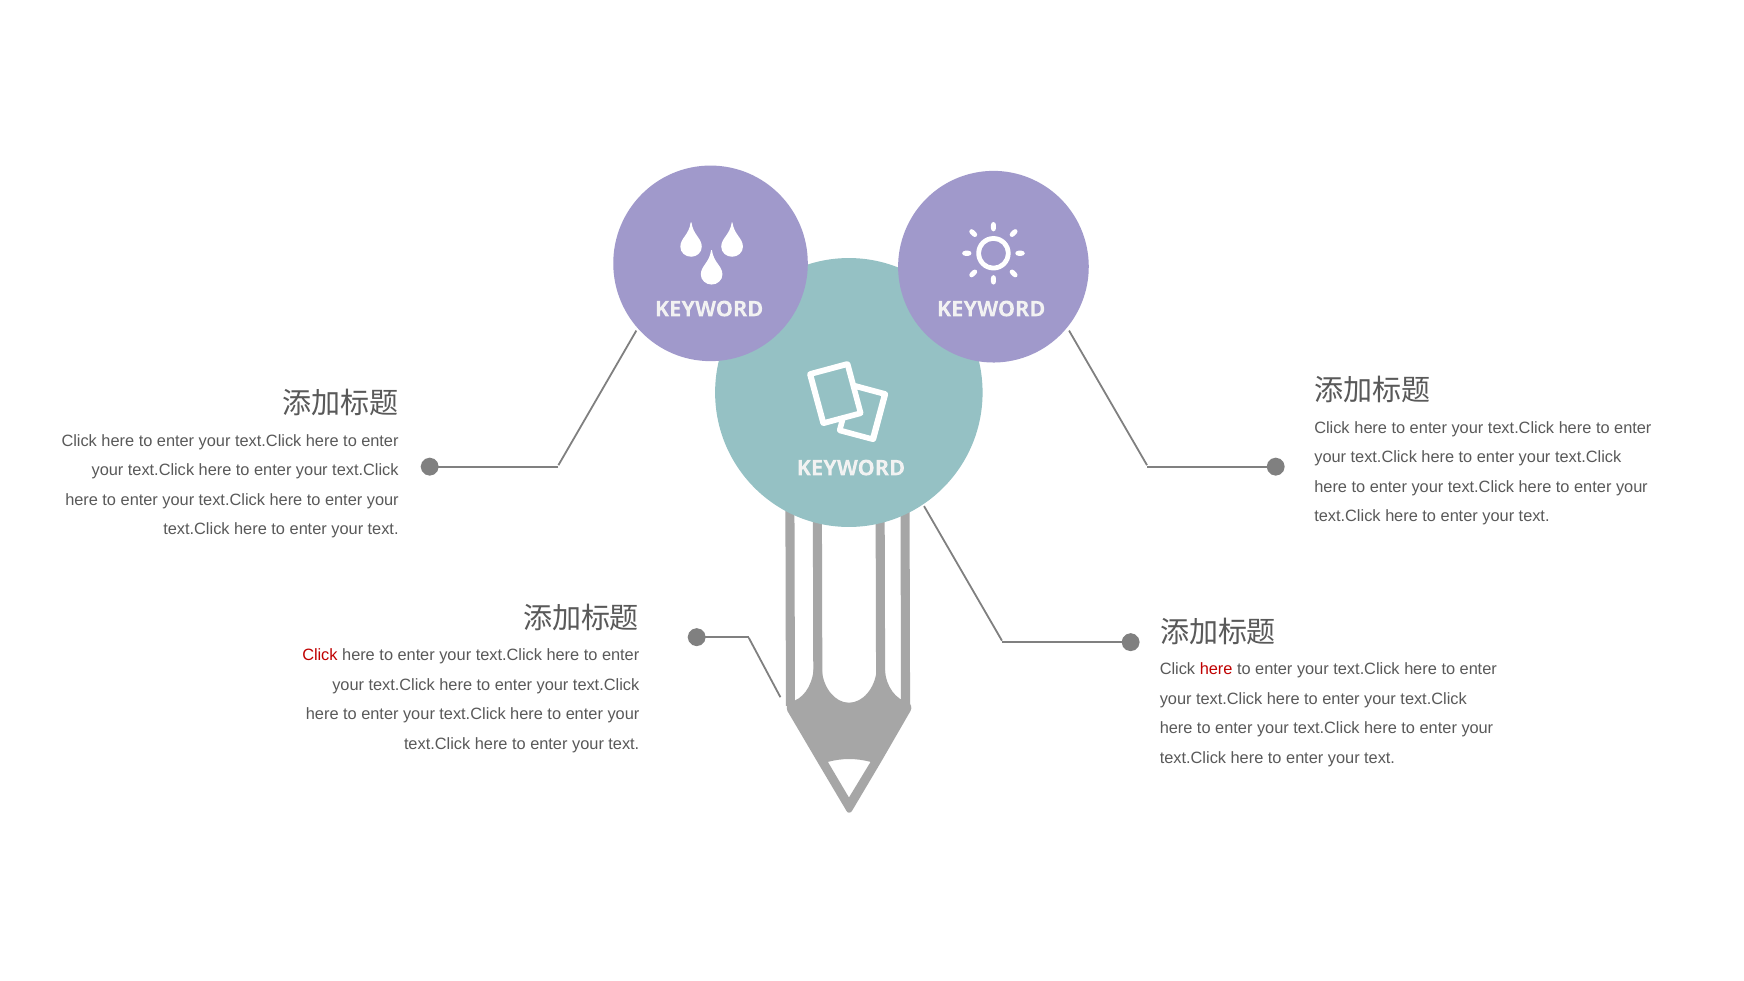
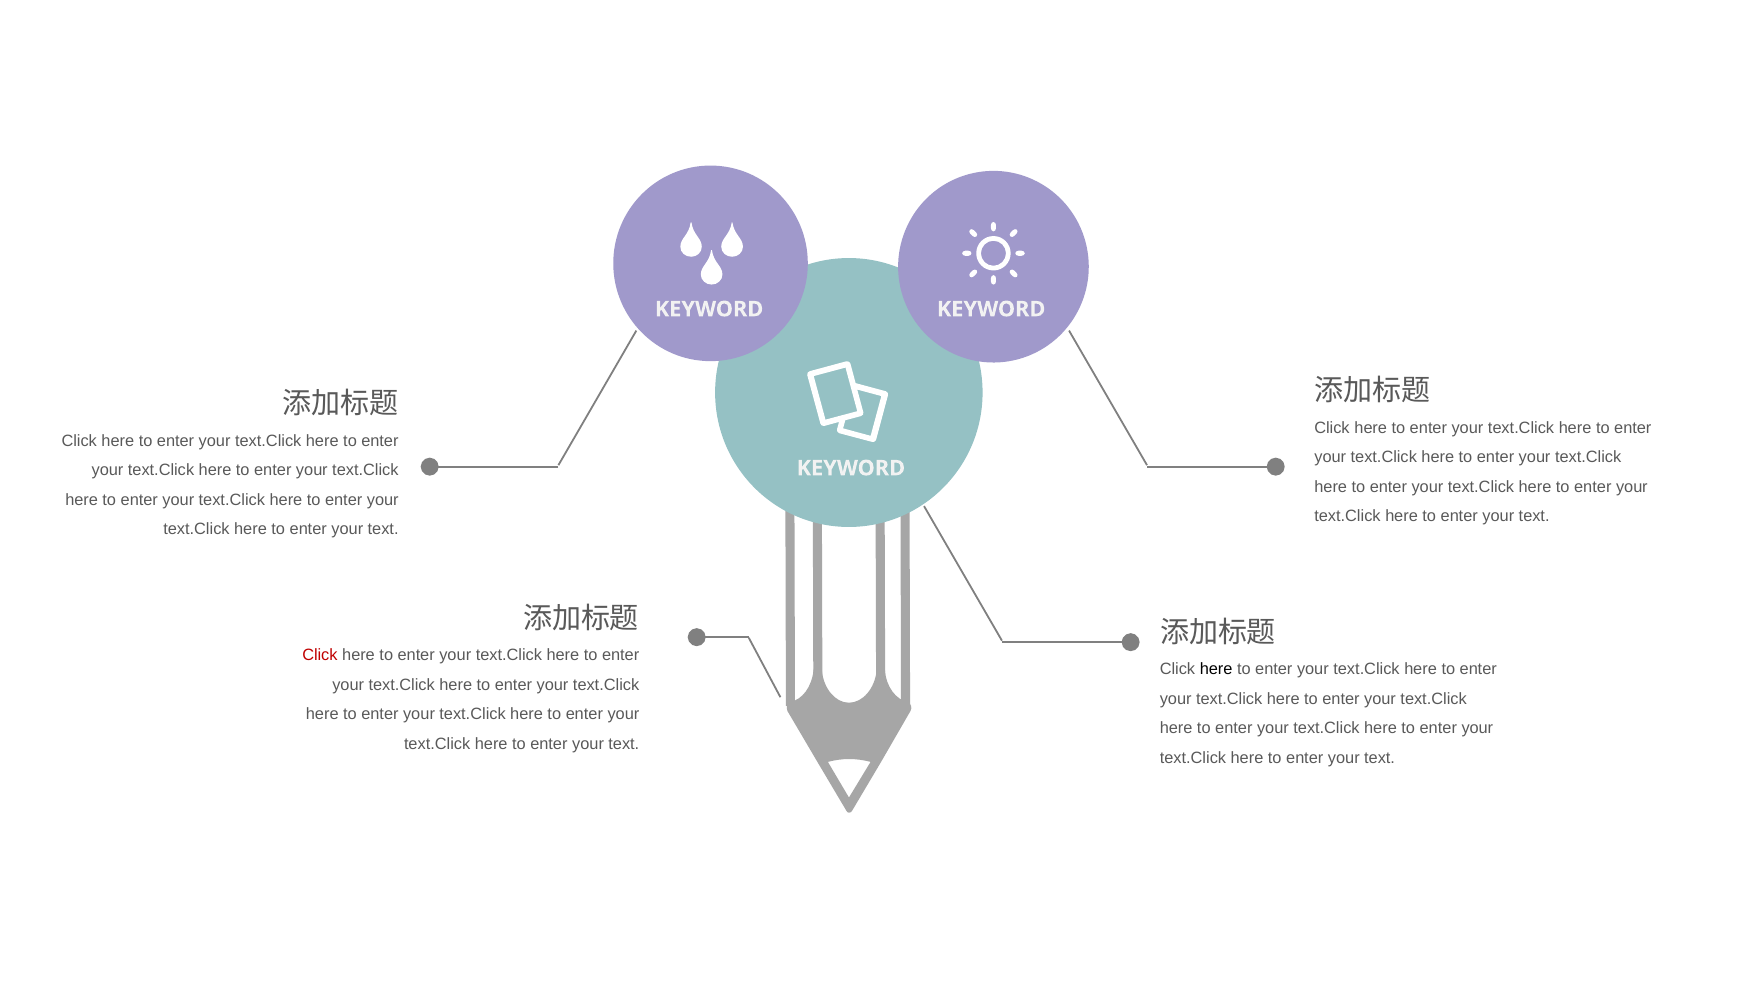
here at (1216, 669) colour: red -> black
